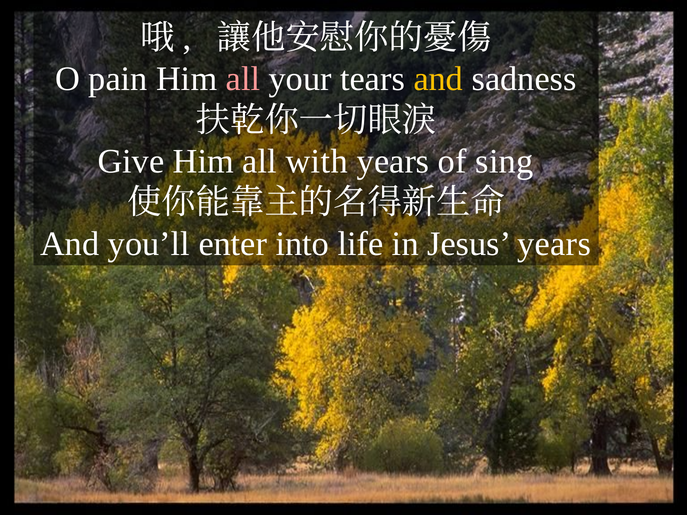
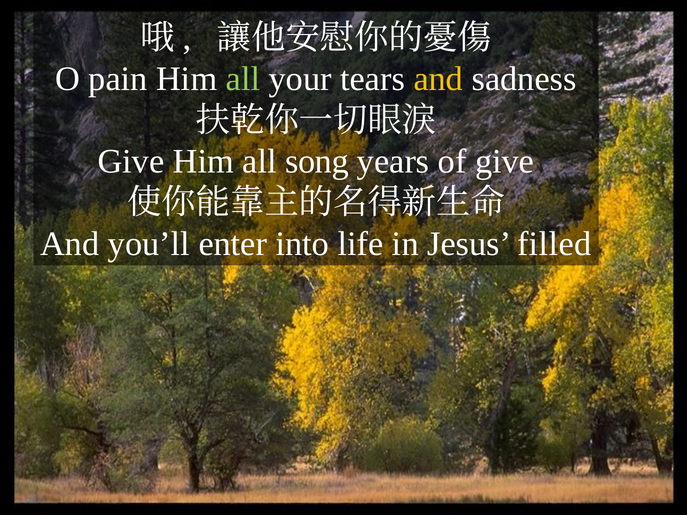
all at (243, 79) colour: pink -> light green
with: with -> song
of sing: sing -> give
Jesus years: years -> filled
